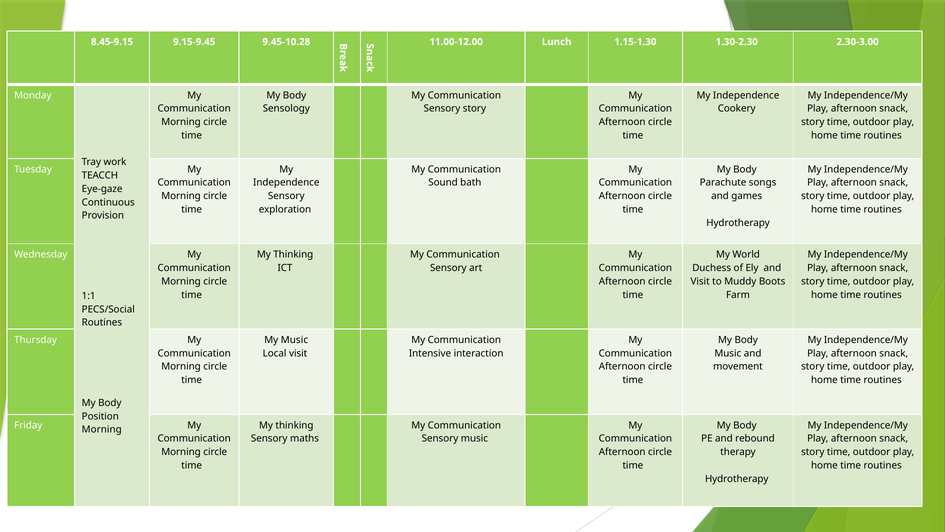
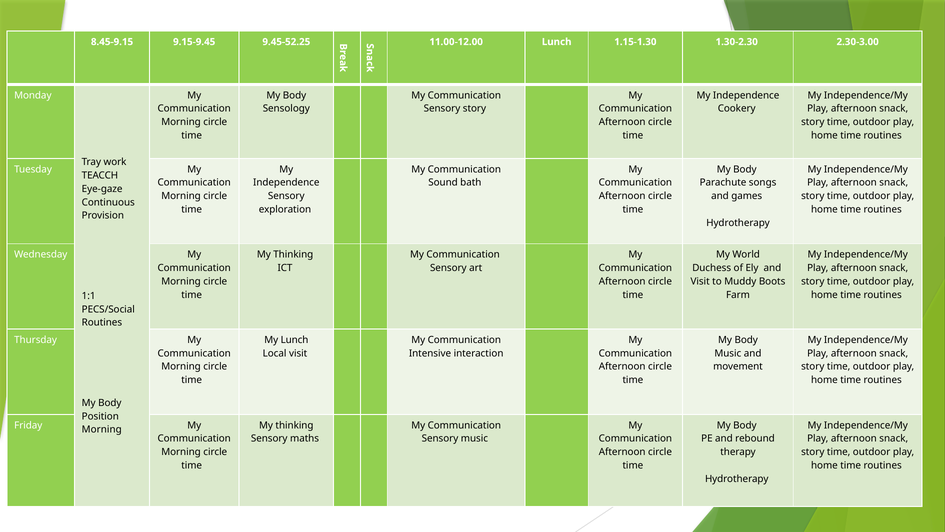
9.45-10.28: 9.45-10.28 -> 9.45-52.25
My Music: Music -> Lunch
